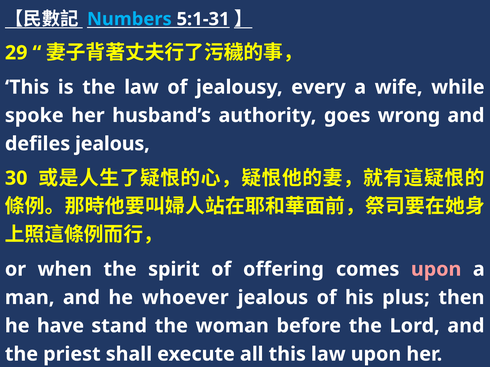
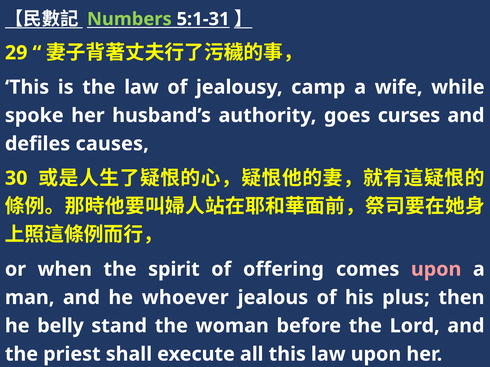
Numbers colour: light blue -> light green
every: every -> camp
wrong: wrong -> curses
defiles jealous: jealous -> causes
have: have -> belly
